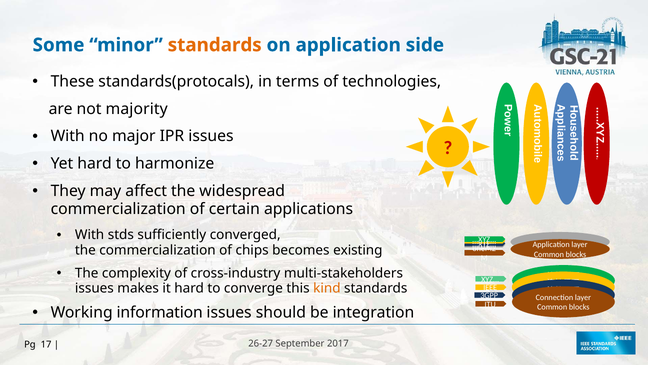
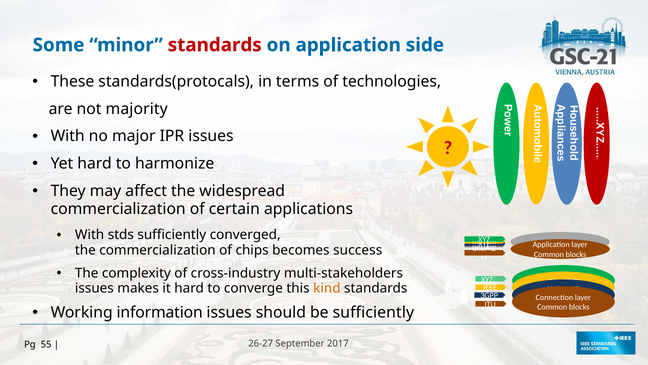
standards at (215, 45) colour: orange -> red
existing: existing -> success
be integration: integration -> sufficiently
17: 17 -> 55
